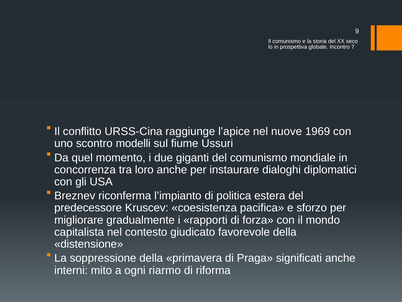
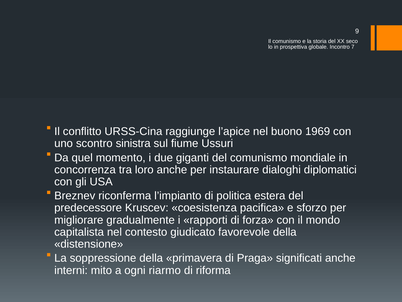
nuove: nuove -> buono
modelli: modelli -> sinistra
